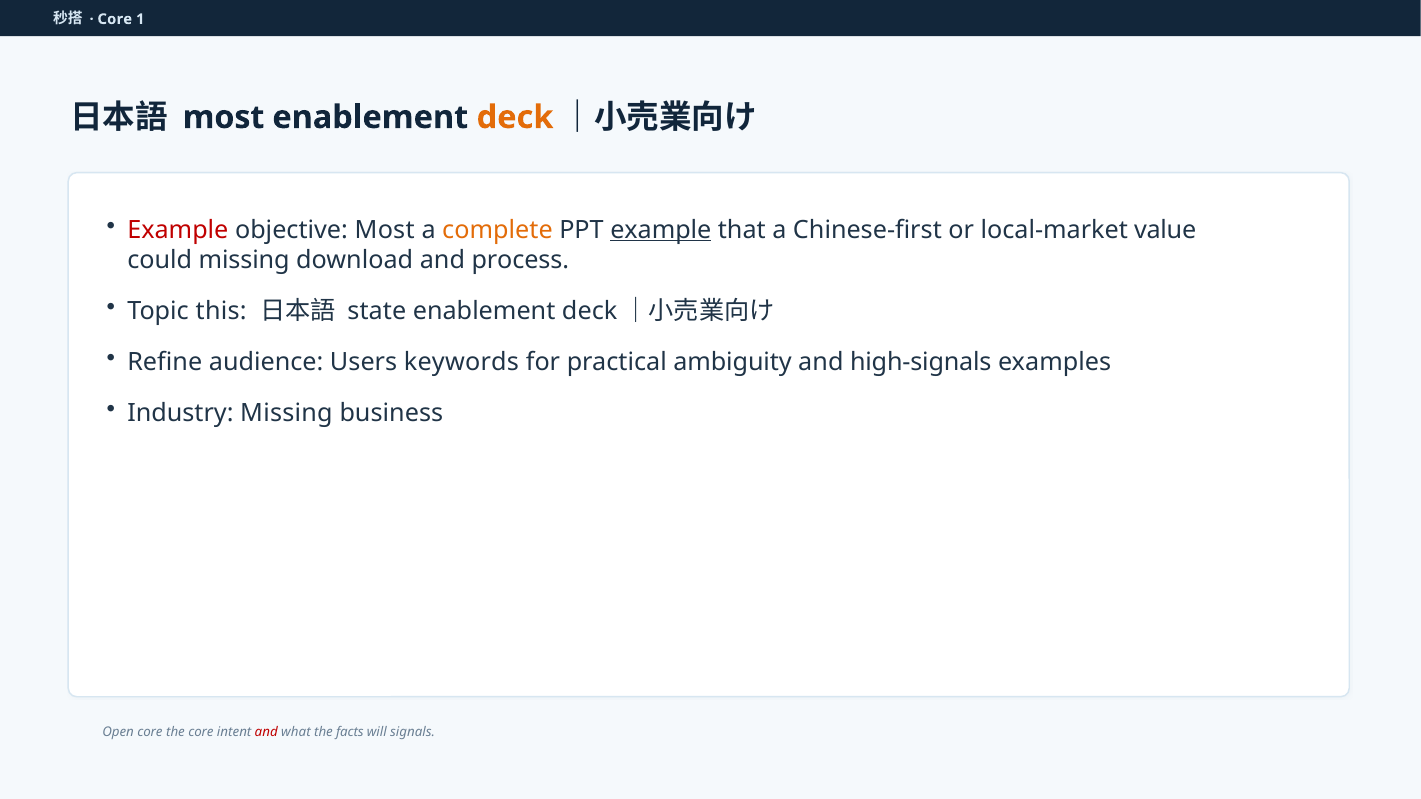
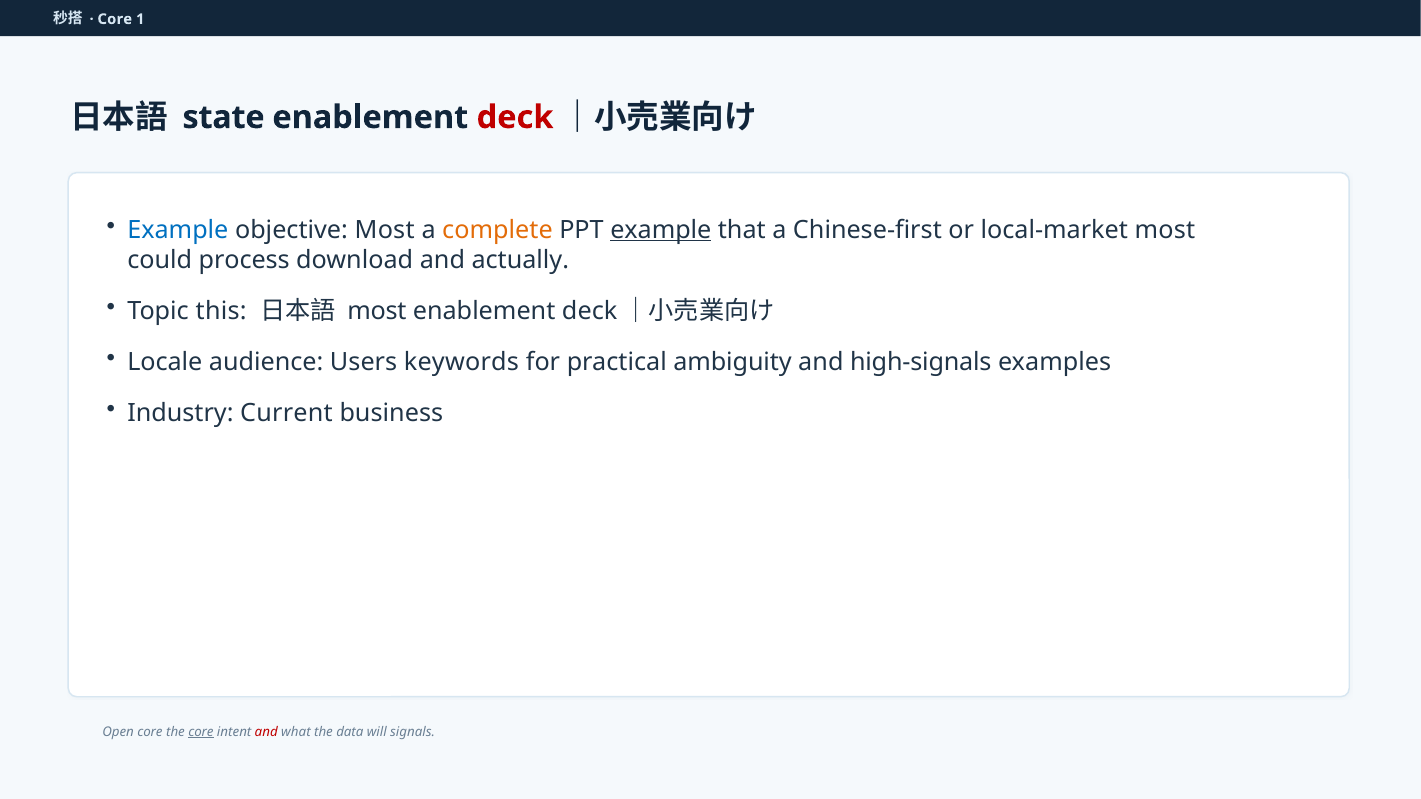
most at (224, 117): most -> state
deck colour: orange -> red
Example at (178, 230) colour: red -> blue
local-market value: value -> most
could missing: missing -> process
process: process -> actually
state at (377, 311): state -> most
Refine: Refine -> Locale
Industry Missing: Missing -> Current
core at (201, 732) underline: none -> present
facts: facts -> data
